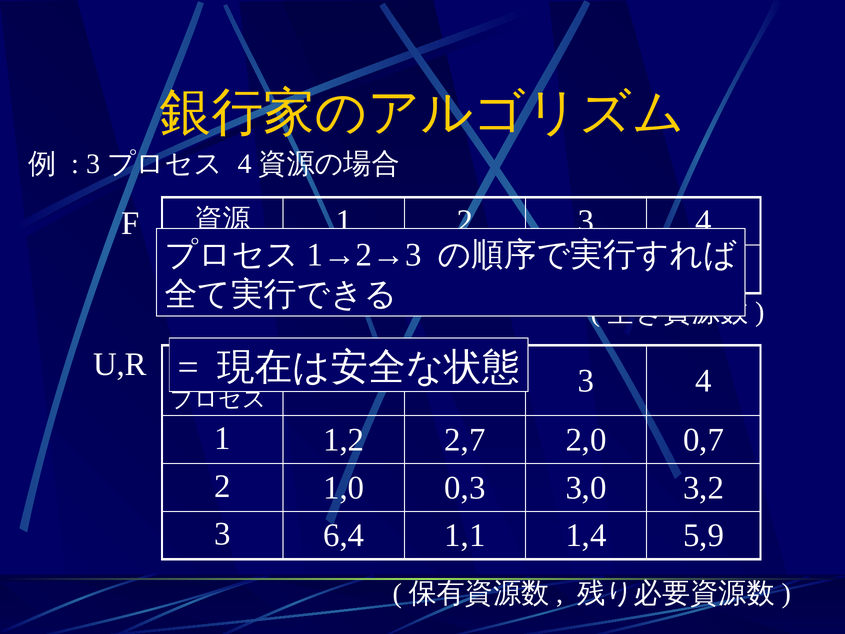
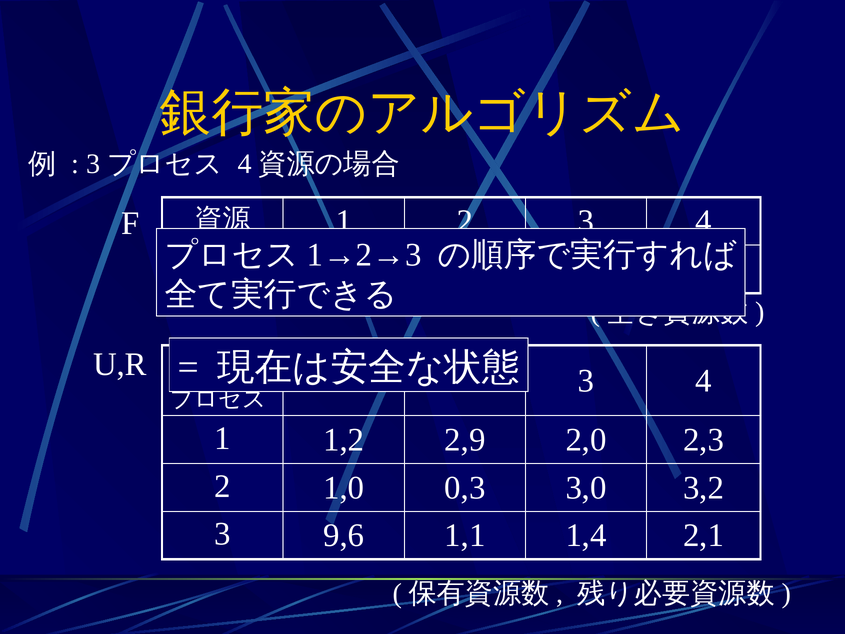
2,7: 2,7 -> 2,9
0,7: 0,7 -> 2,3
6,4: 6,4 -> 9,6
5,9: 5,9 -> 2,1
